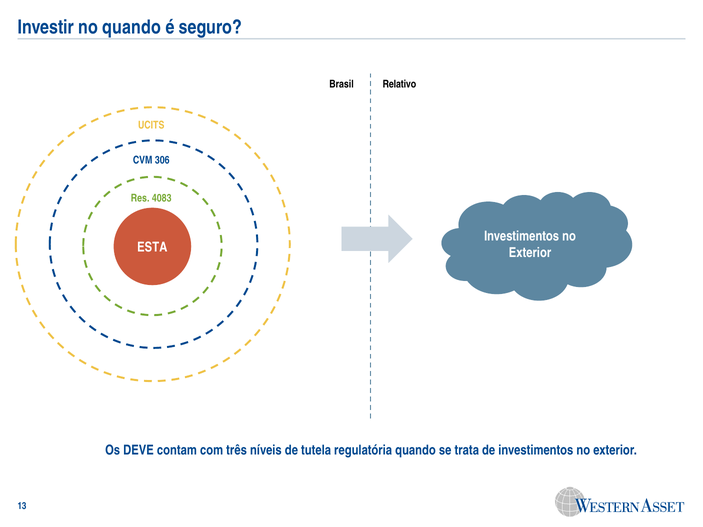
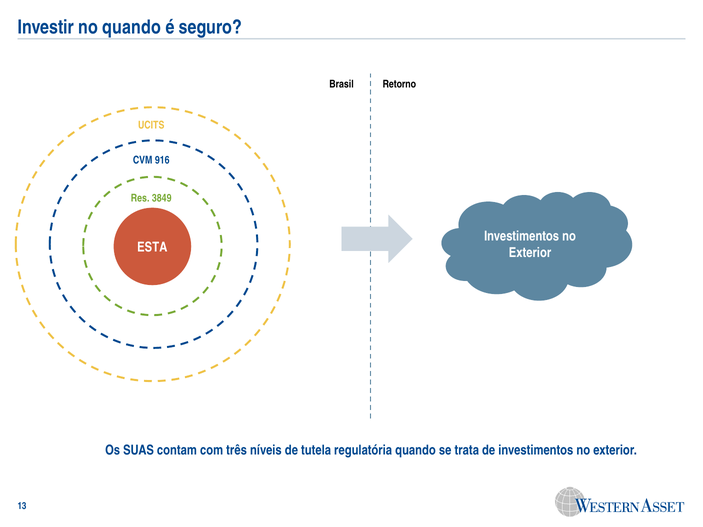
Relativo: Relativo -> Retorno
306: 306 -> 916
4083: 4083 -> 3849
DEVE: DEVE -> SUAS
